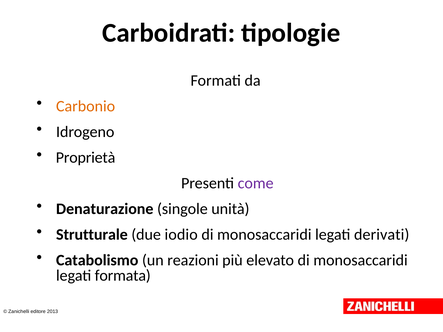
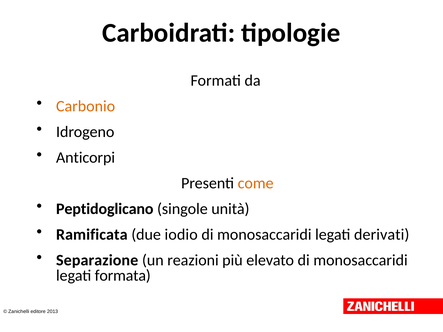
Proprietà: Proprietà -> Anticorpi
come colour: purple -> orange
Denaturazione: Denaturazione -> Peptidoglicano
Strutturale: Strutturale -> Ramificata
Catabolismo: Catabolismo -> Separazione
